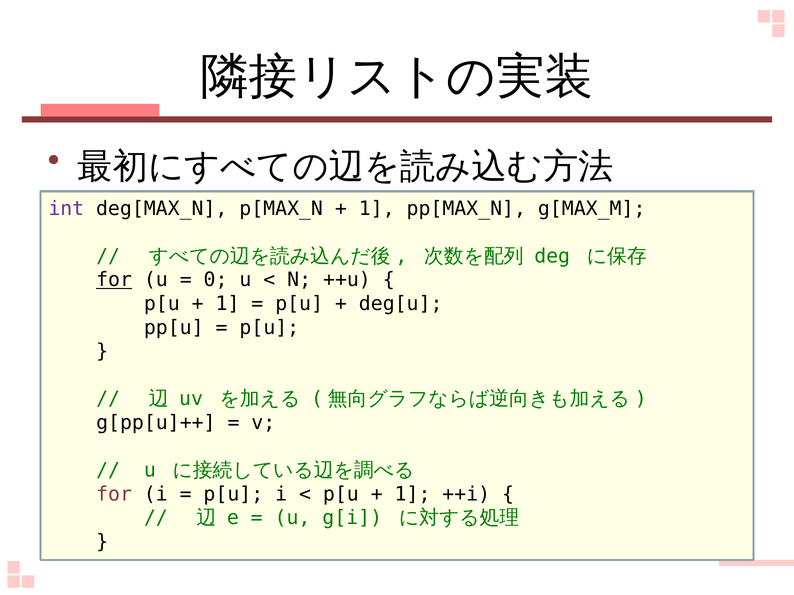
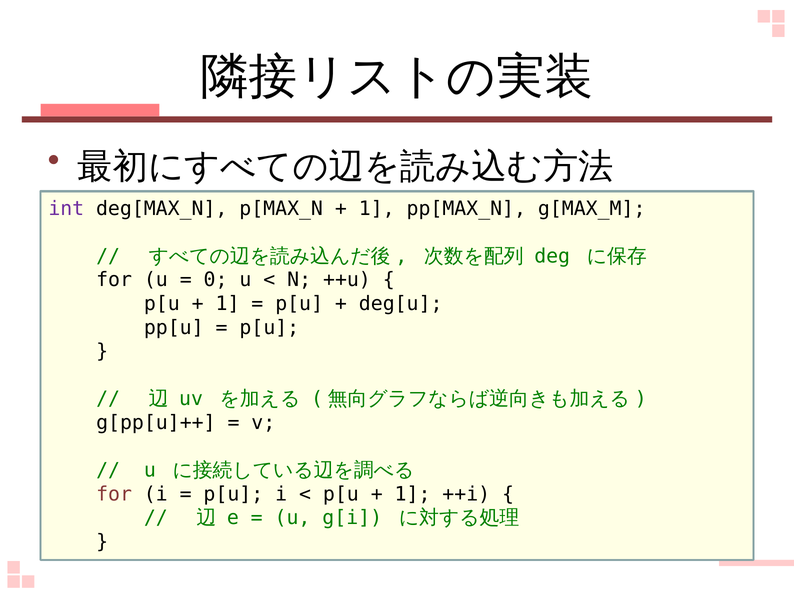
for at (114, 280) underline: present -> none
